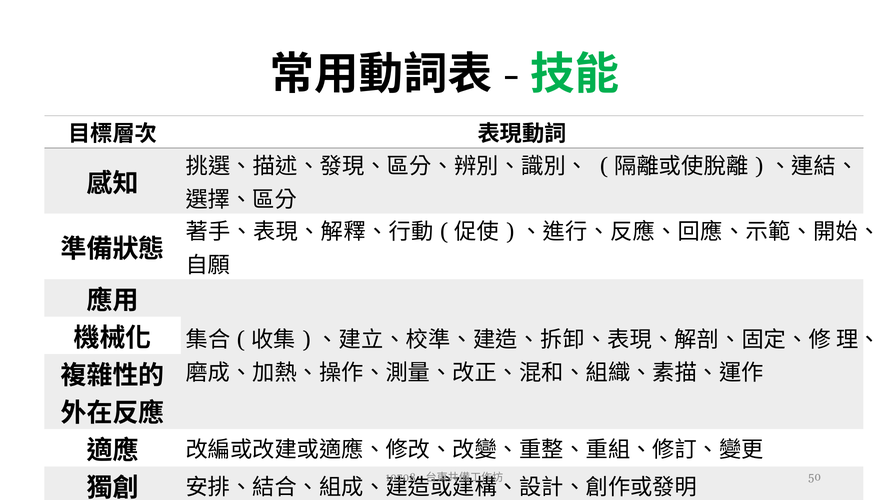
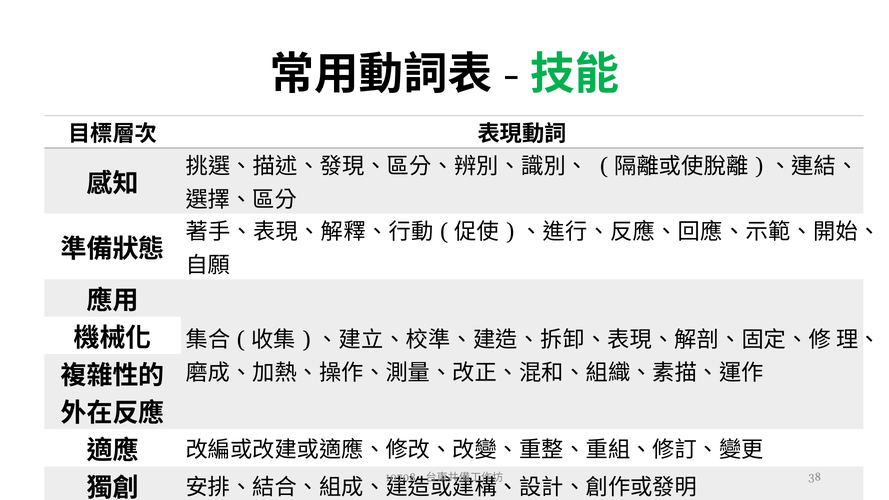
50: 50 -> 38
